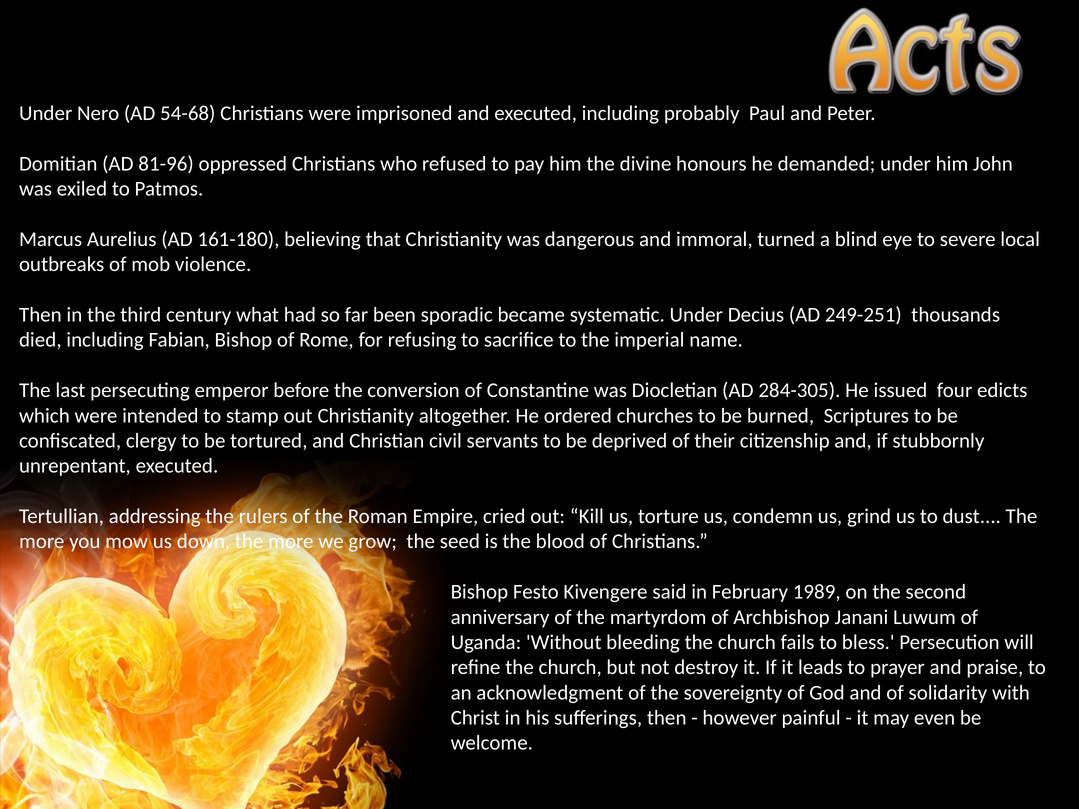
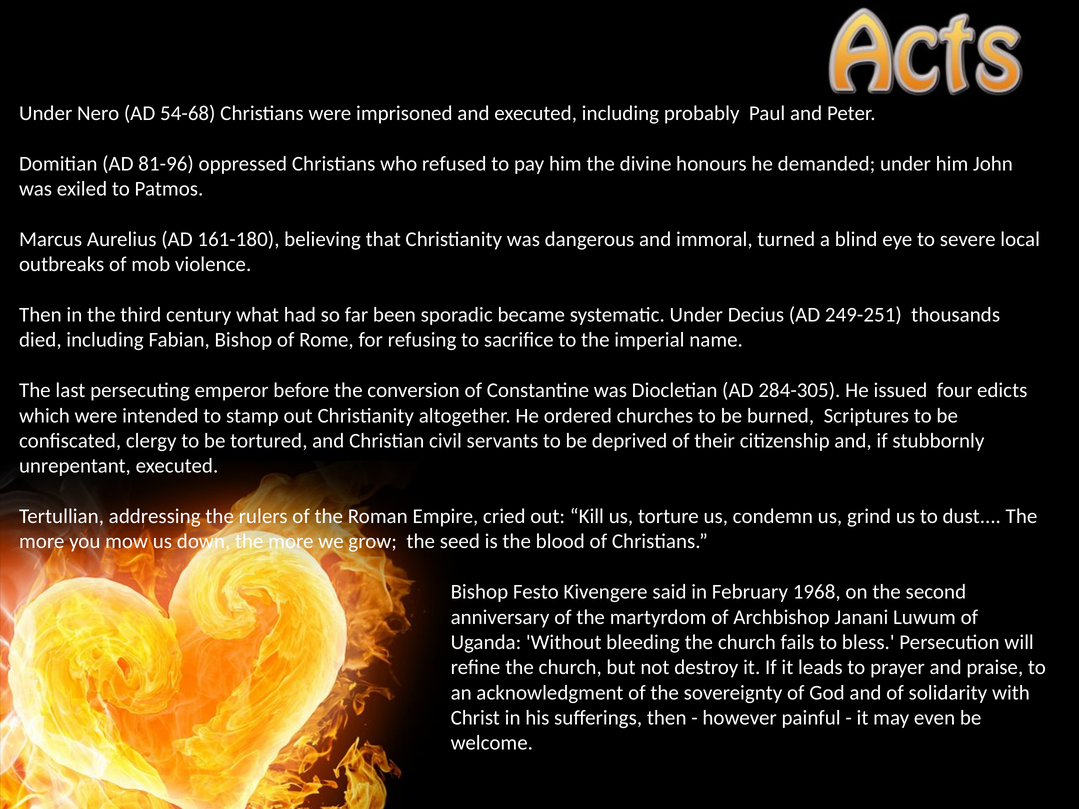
1989: 1989 -> 1968
